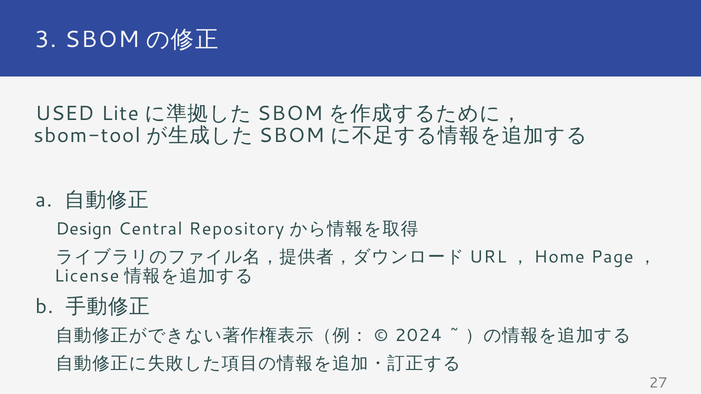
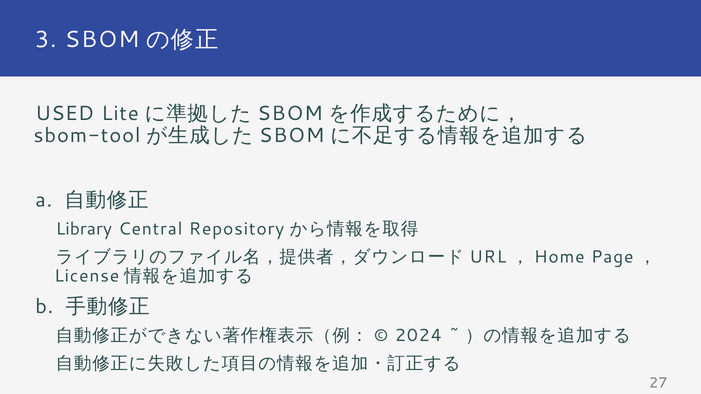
Design: Design -> Library
